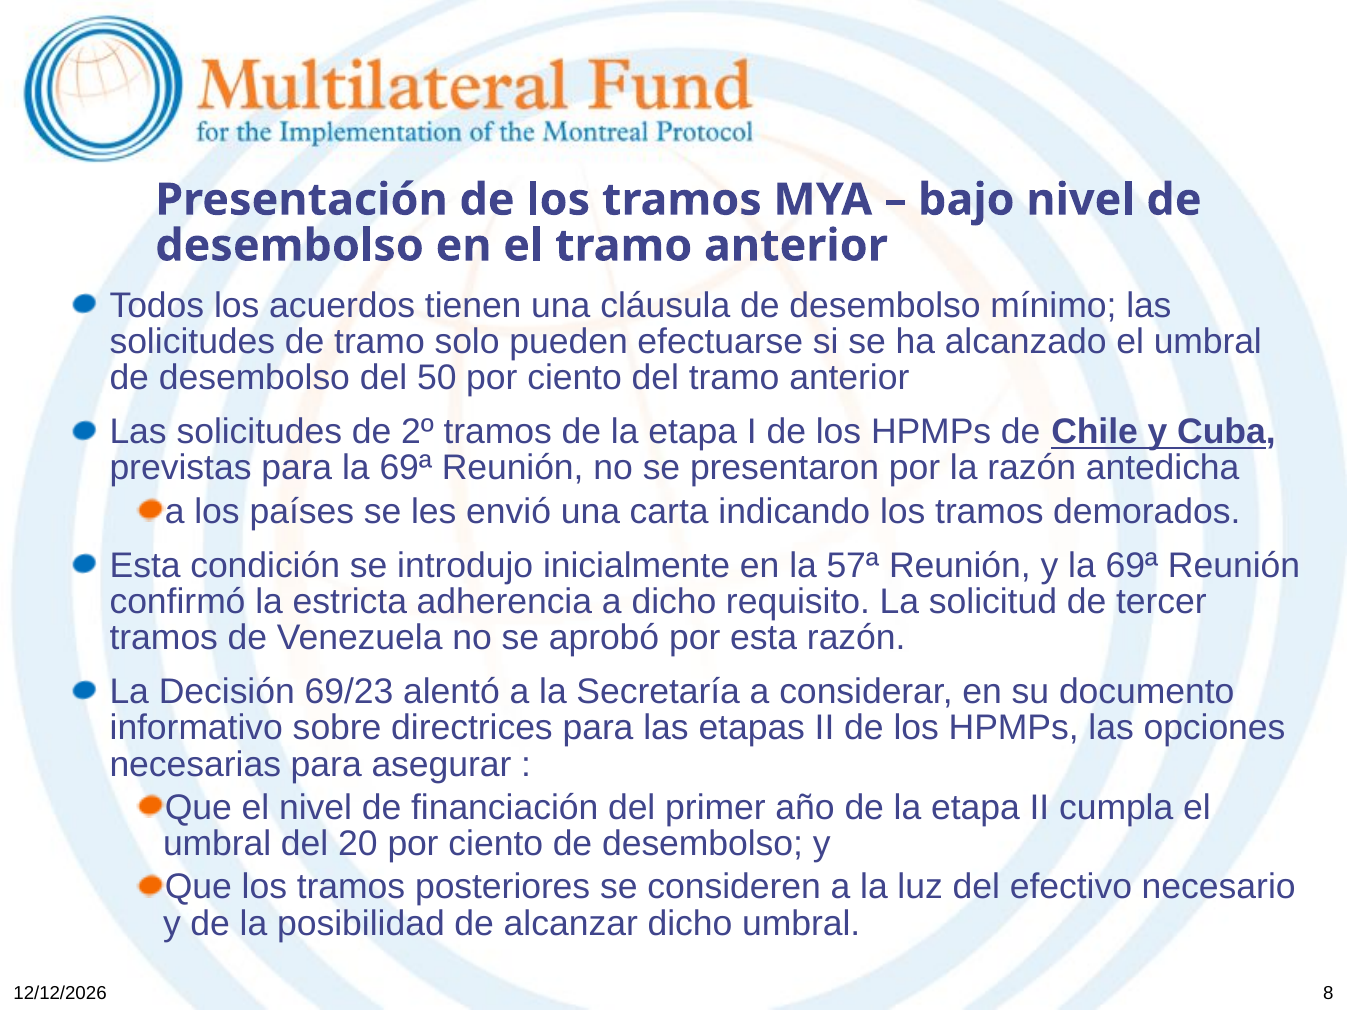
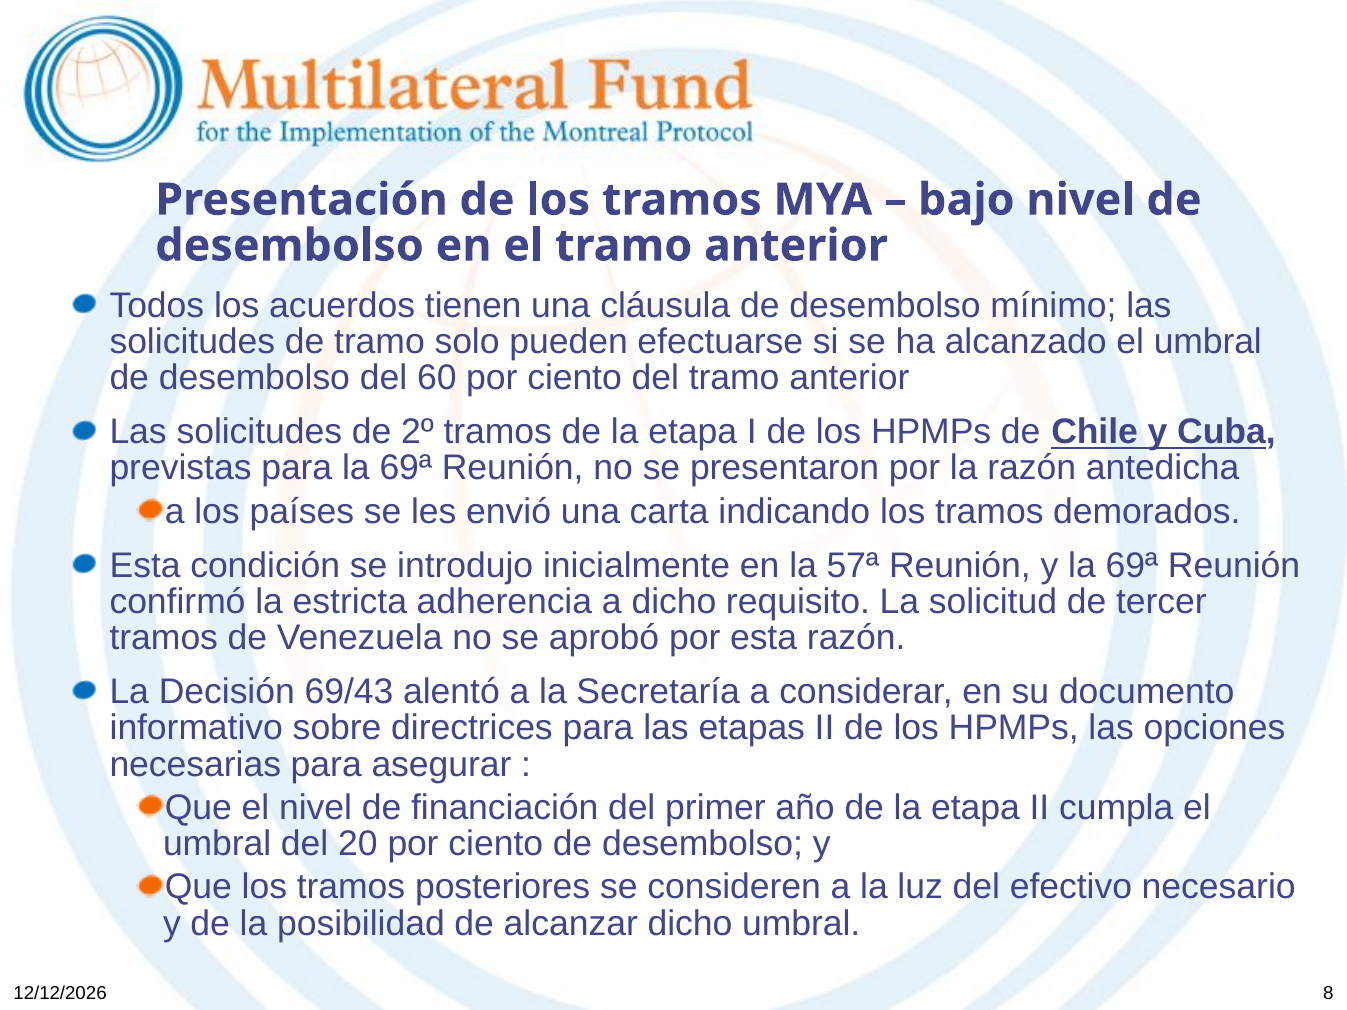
50: 50 -> 60
69/23: 69/23 -> 69/43
